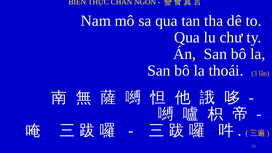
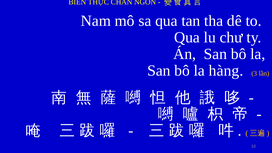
thoái: thoái -> hàng
